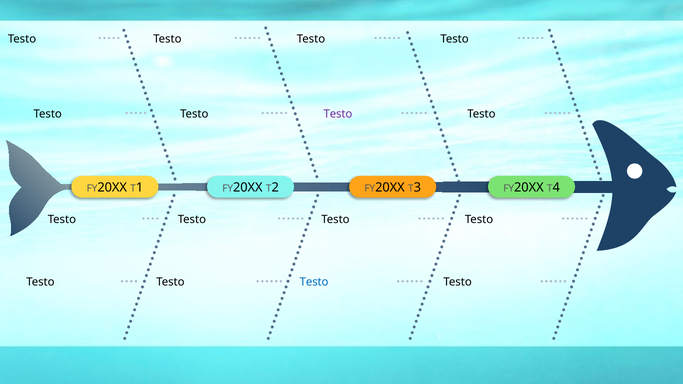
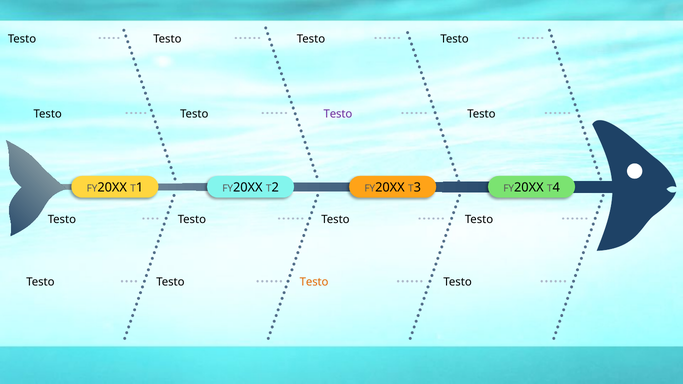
Testo at (314, 282) colour: blue -> orange
